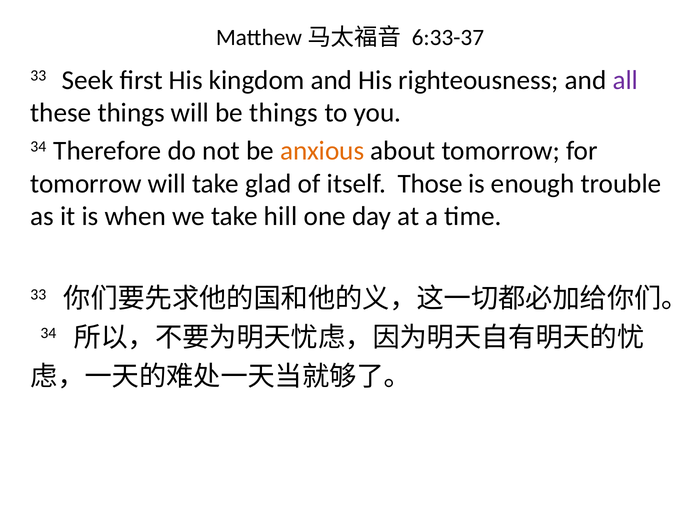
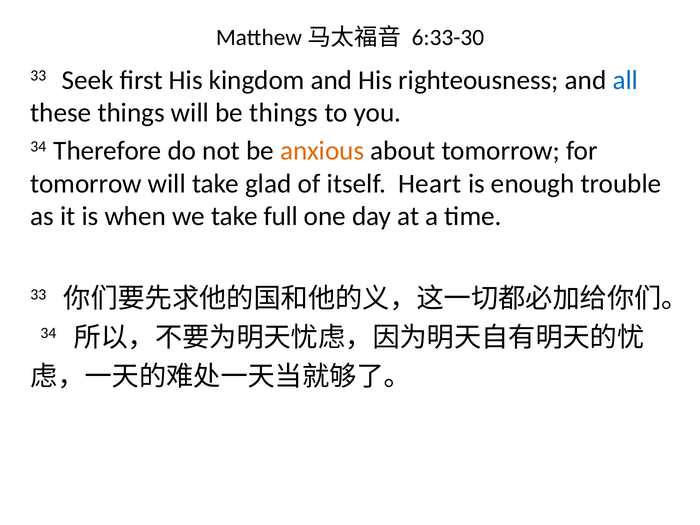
6:33-37: 6:33-37 -> 6:33-30
all colour: purple -> blue
Those: Those -> Heart
hill: hill -> full
